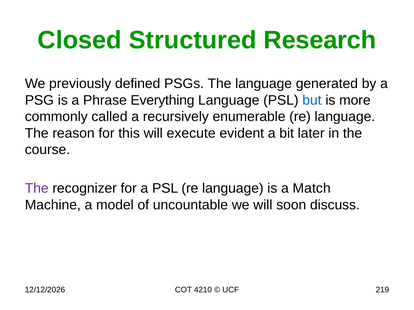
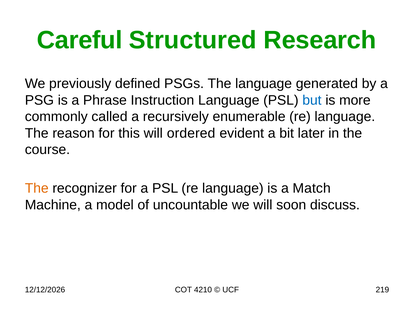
Closed: Closed -> Careful
Everything: Everything -> Instruction
execute: execute -> ordered
The at (37, 189) colour: purple -> orange
